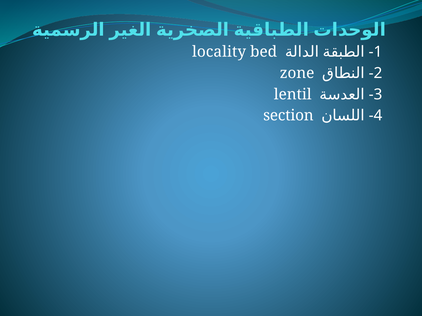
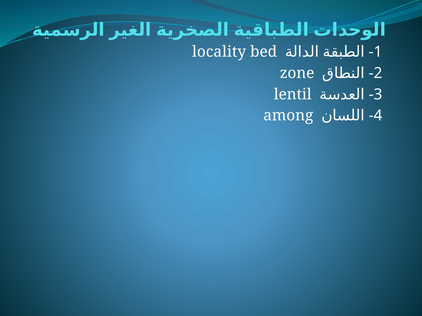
section: section -> among
